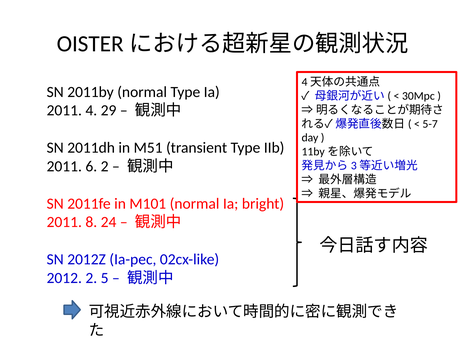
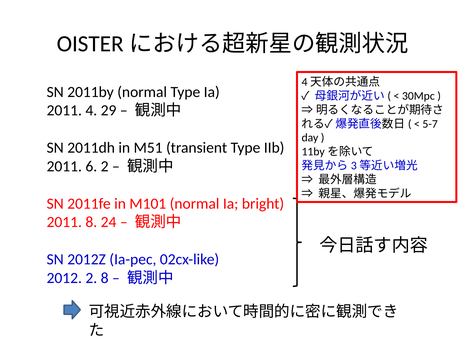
2 5: 5 -> 8
